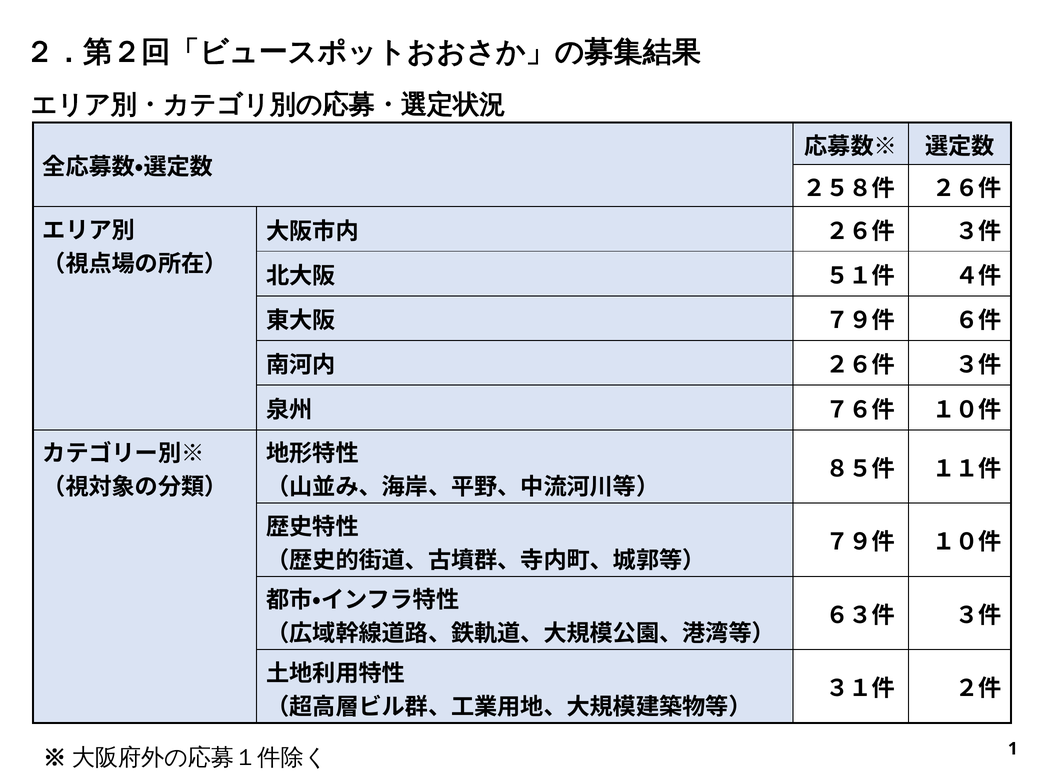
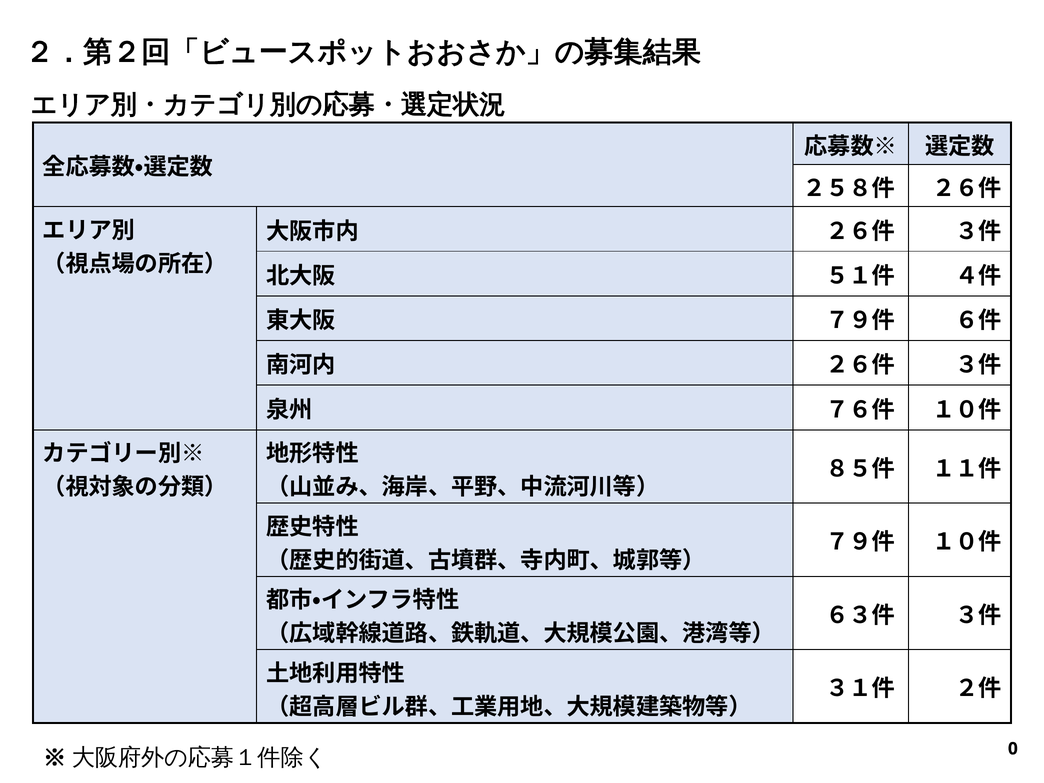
1: 1 -> 0
